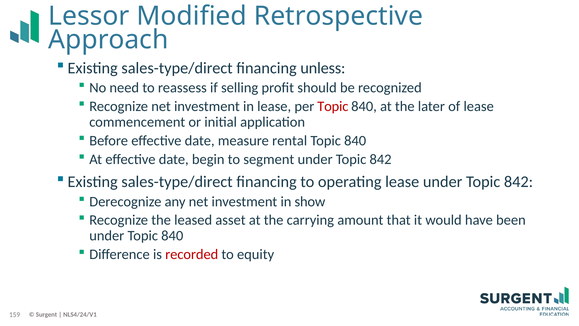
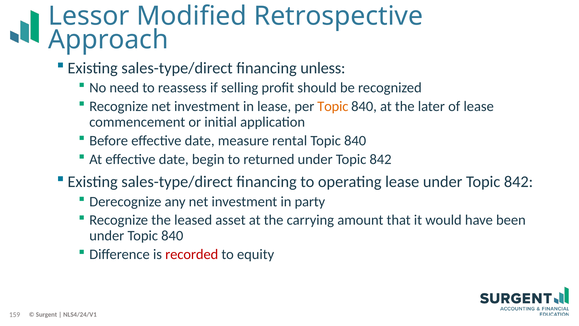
Topic at (333, 106) colour: red -> orange
segment: segment -> returned
show: show -> party
